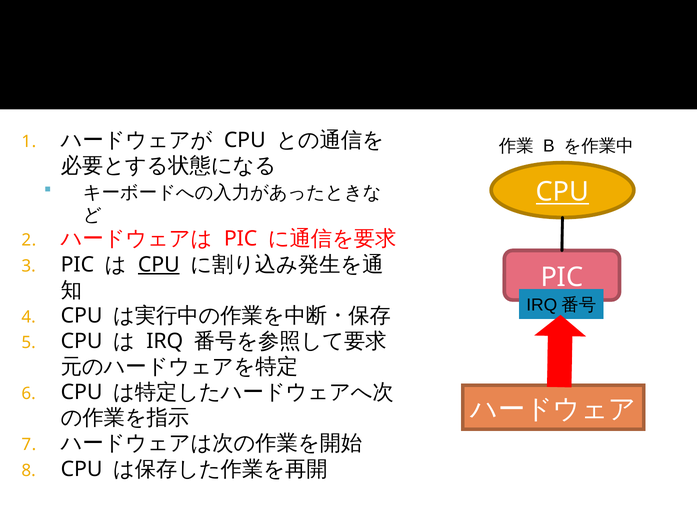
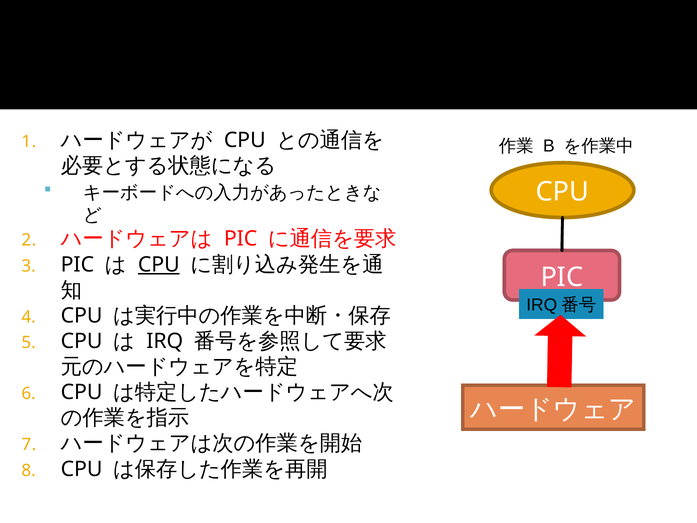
CPU at (563, 192) underline: present -> none
